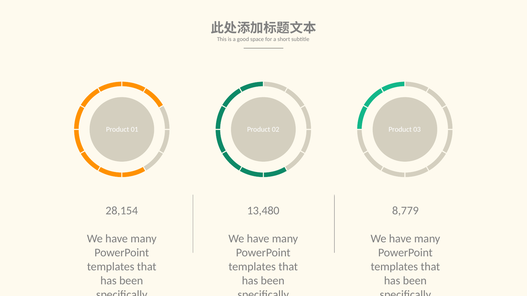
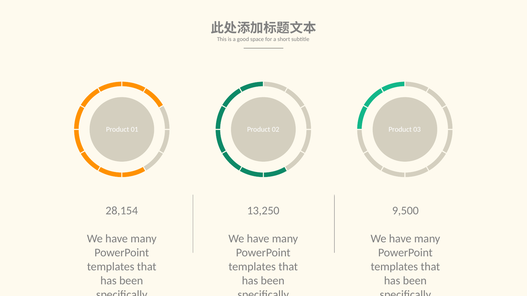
13,480: 13,480 -> 13,250
8,779: 8,779 -> 9,500
